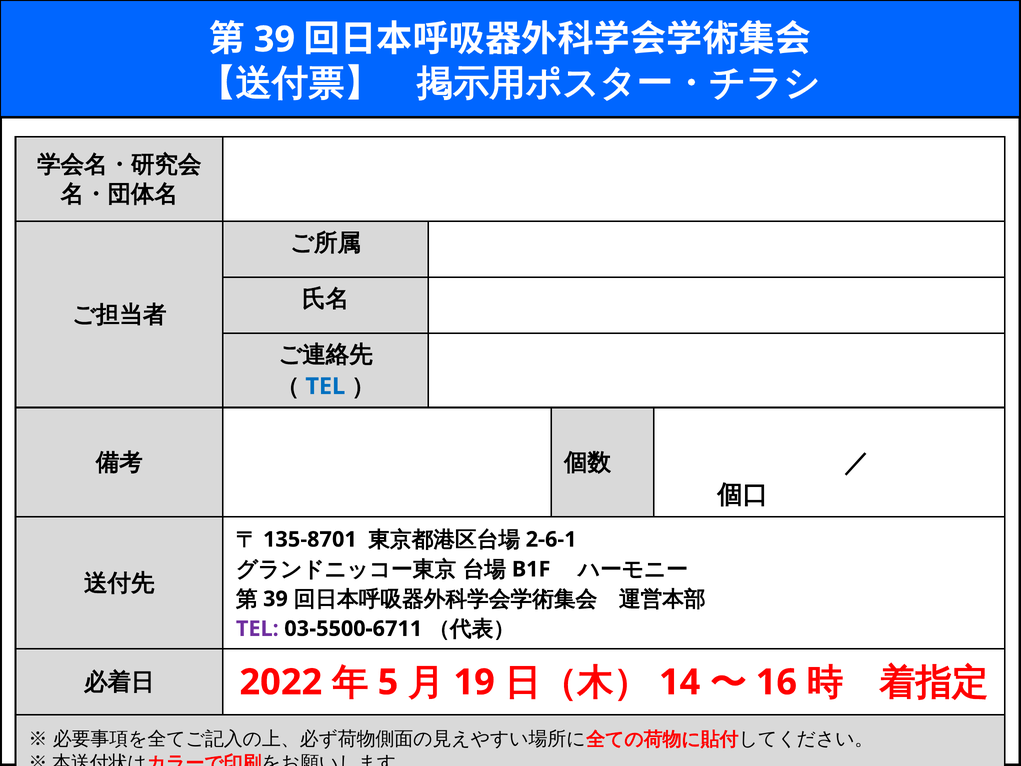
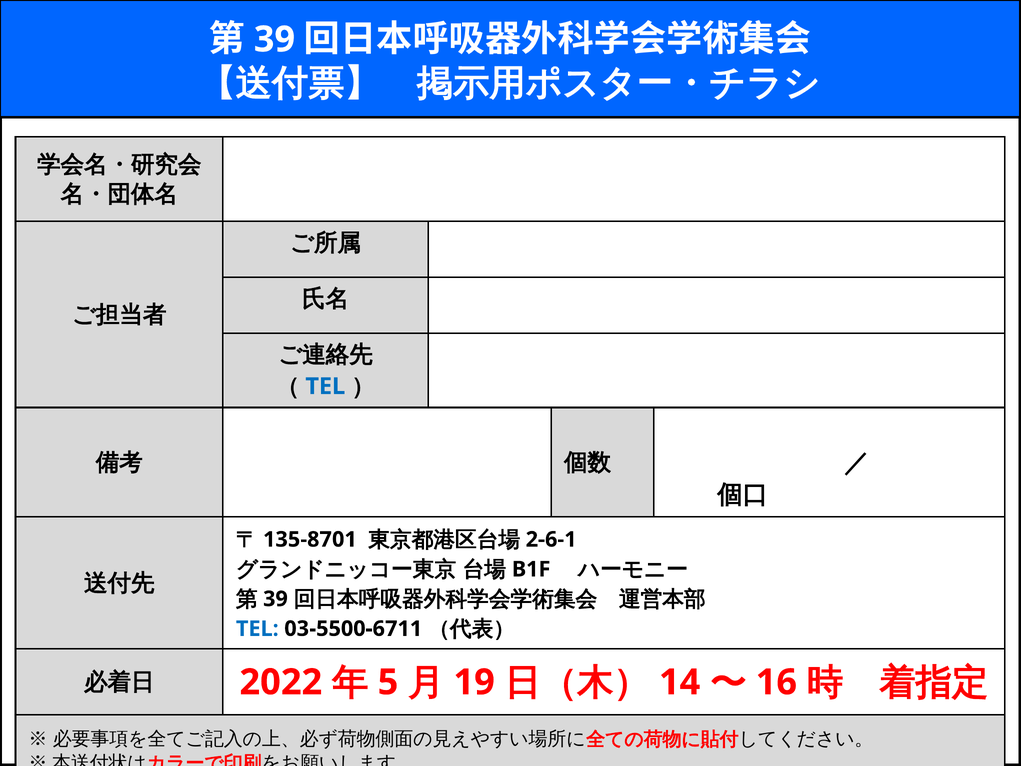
TEL at (257, 629) colour: purple -> blue
